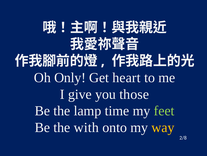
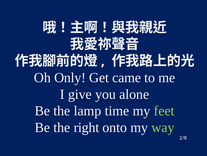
heart: heart -> came
those: those -> alone
with: with -> right
way colour: yellow -> light green
